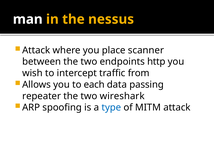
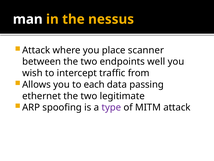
http: http -> well
repeater: repeater -> ethernet
wireshark: wireshark -> legitimate
type colour: blue -> purple
